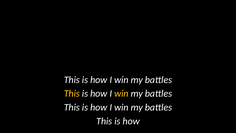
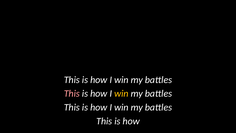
This at (72, 93) colour: yellow -> pink
